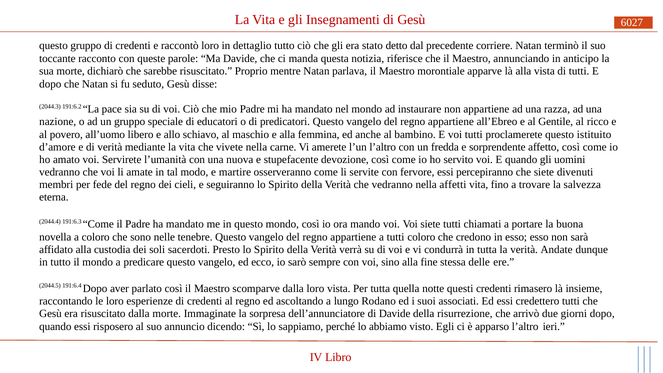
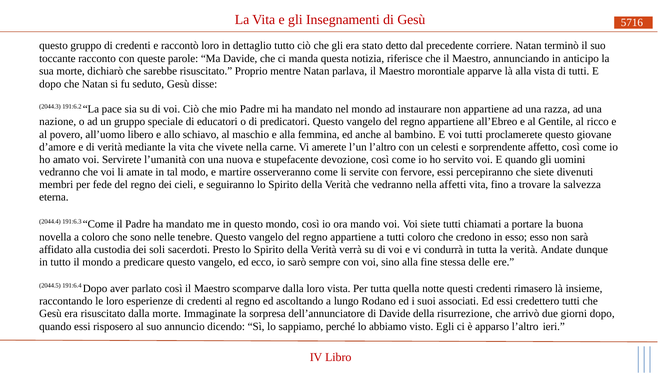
6027: 6027 -> 5716
istituito: istituito -> giovane
fredda: fredda -> celesti
